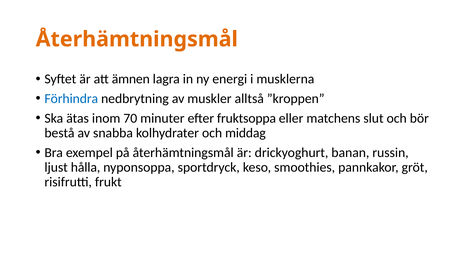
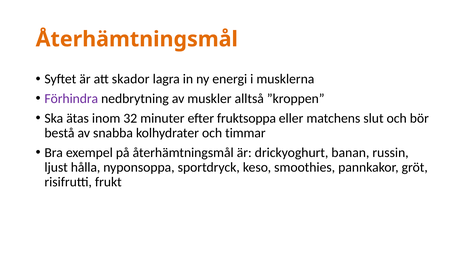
ämnen: ämnen -> skador
Förhindra colour: blue -> purple
70: 70 -> 32
middag: middag -> timmar
